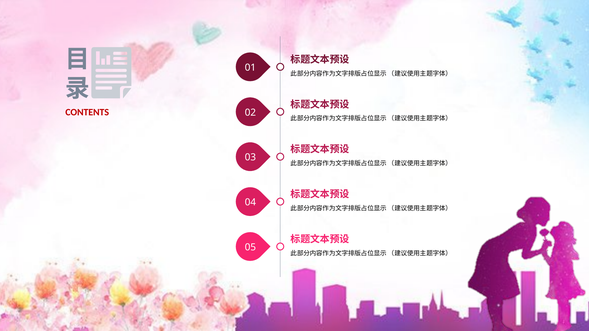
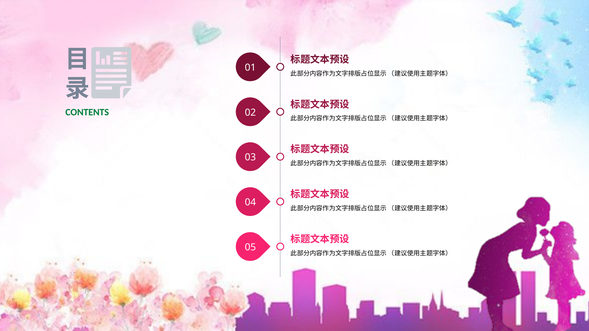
CONTENTS colour: red -> green
